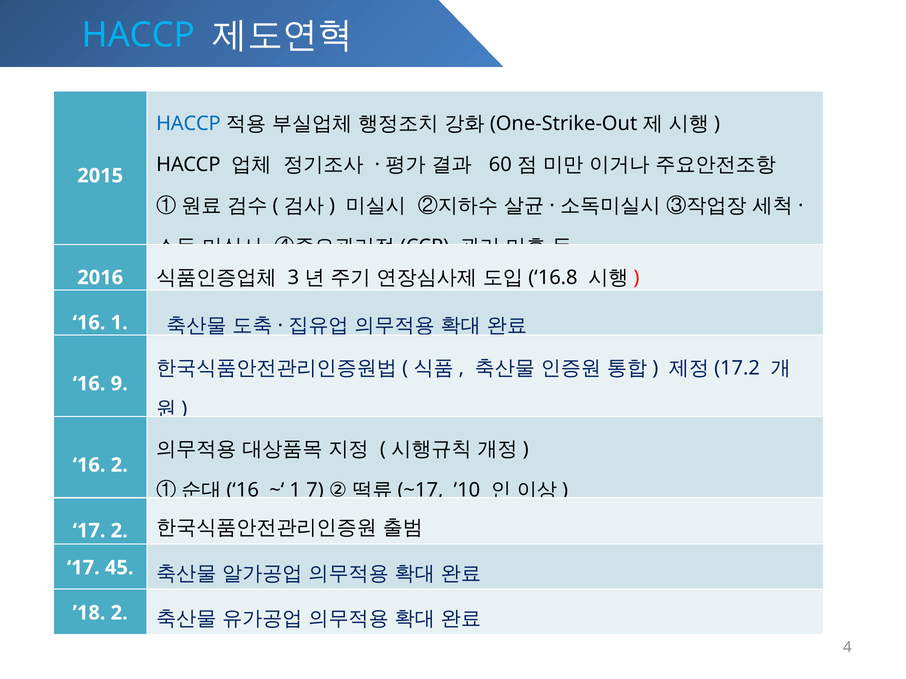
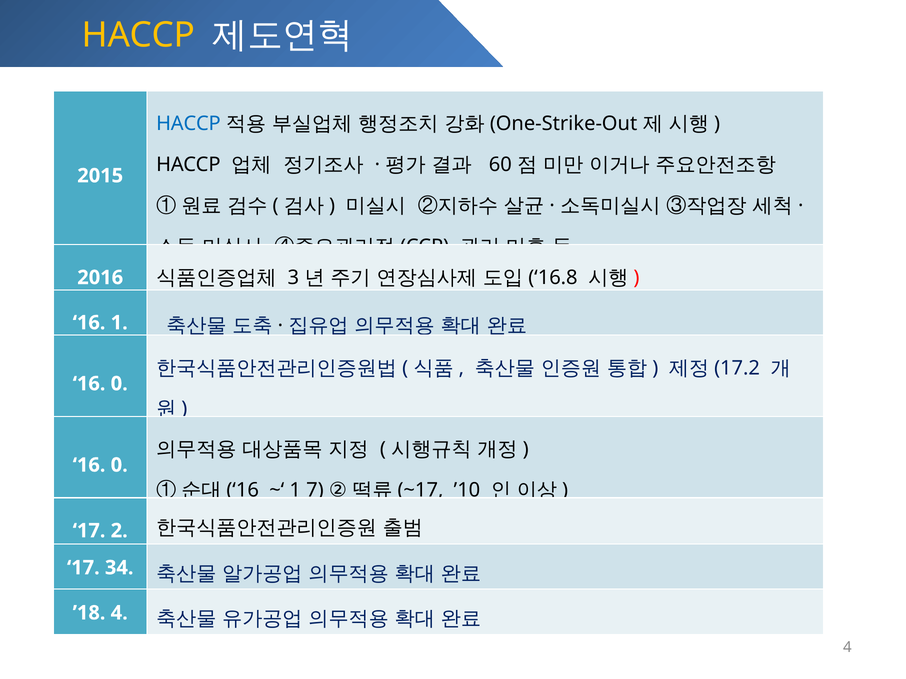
HACCP at (138, 35) colour: light blue -> yellow
9 at (119, 384): 9 -> 0
2 at (119, 465): 2 -> 0
45: 45 -> 34
’18 2: 2 -> 4
